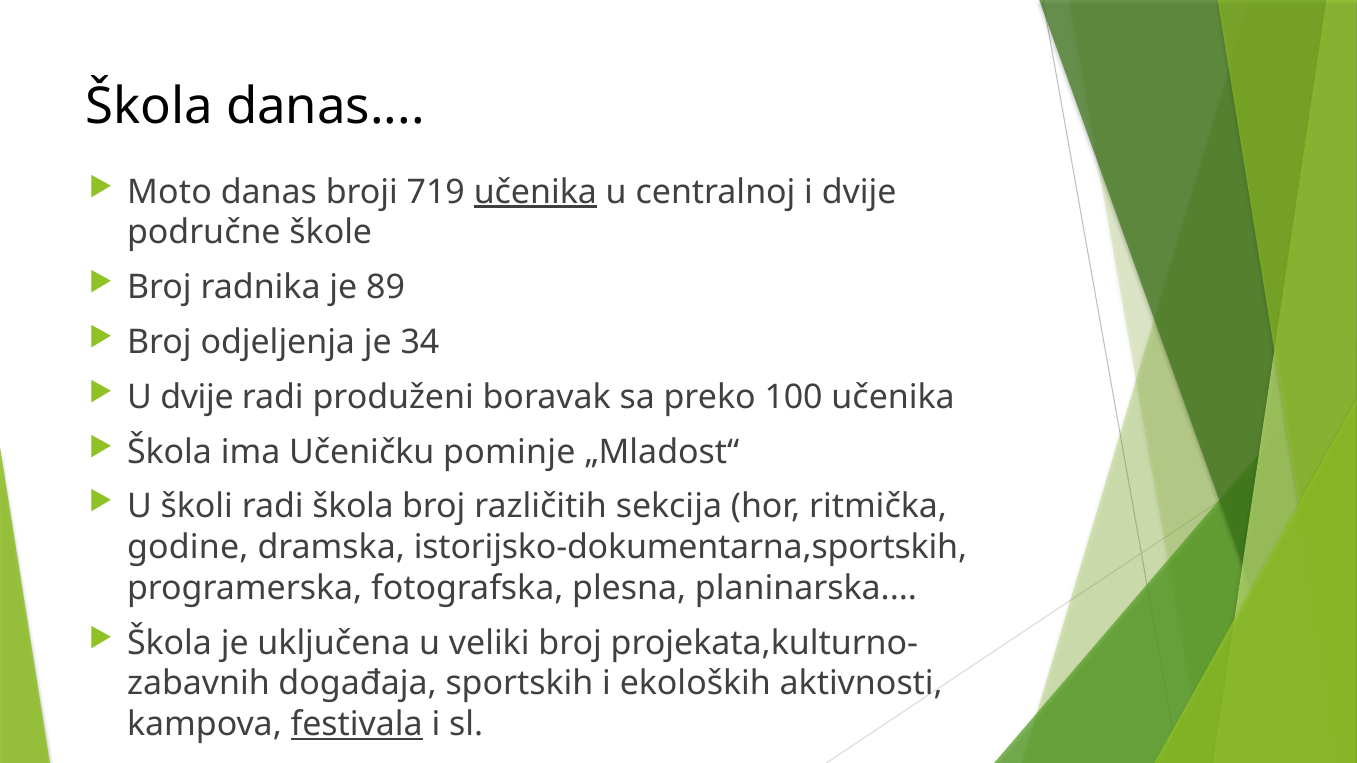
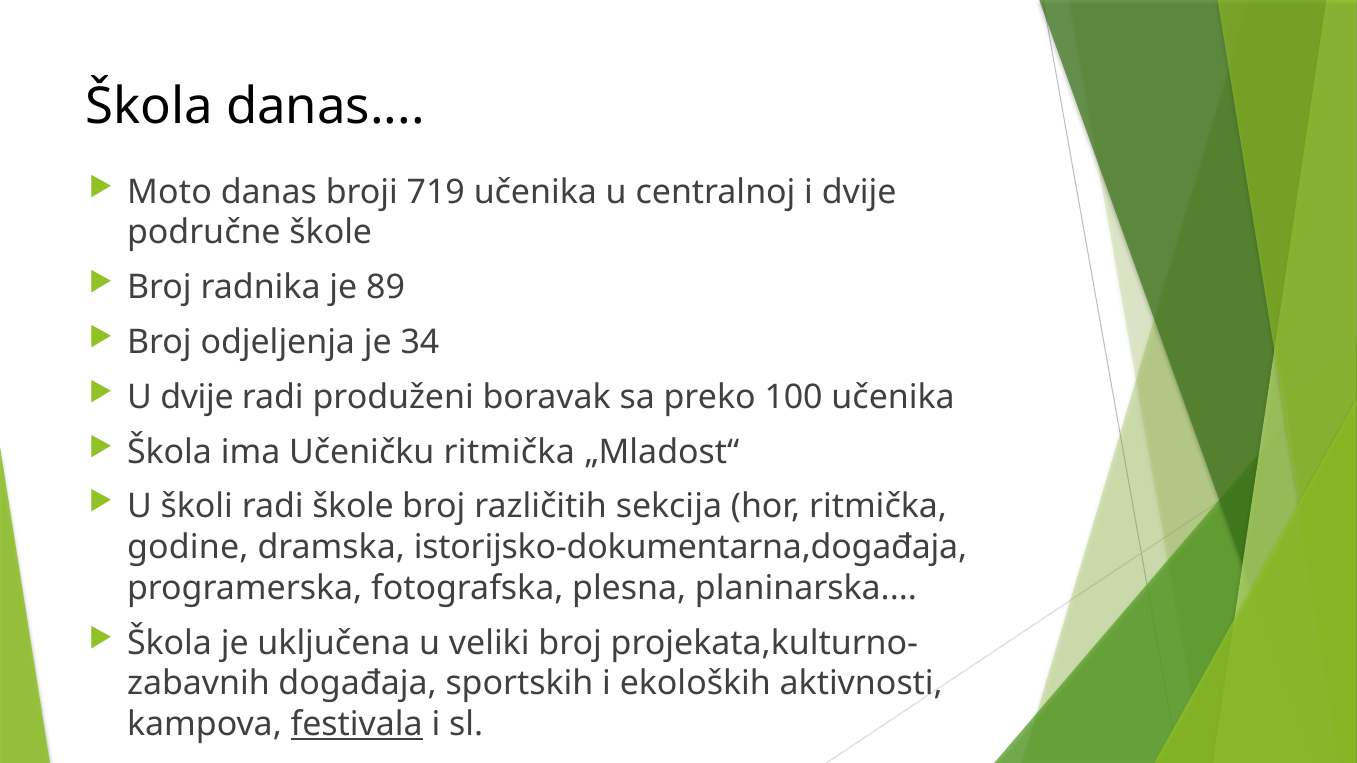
učenika at (535, 192) underline: present -> none
Učeničku pominje: pominje -> ritmička
radi škola: škola -> škole
istorijsko-dokumentarna,sportskih: istorijsko-dokumentarna,sportskih -> istorijsko-dokumentarna,događaja
